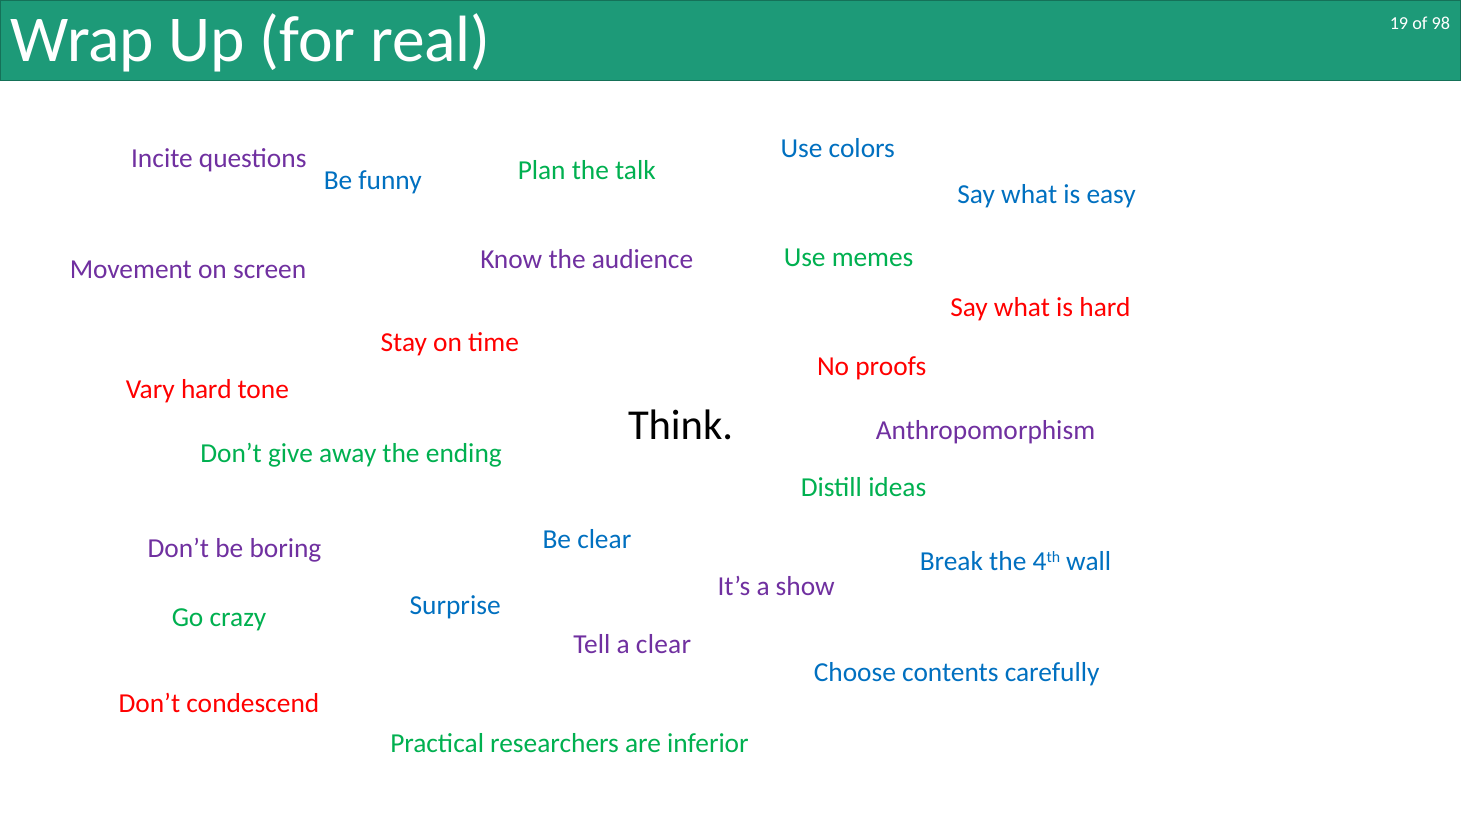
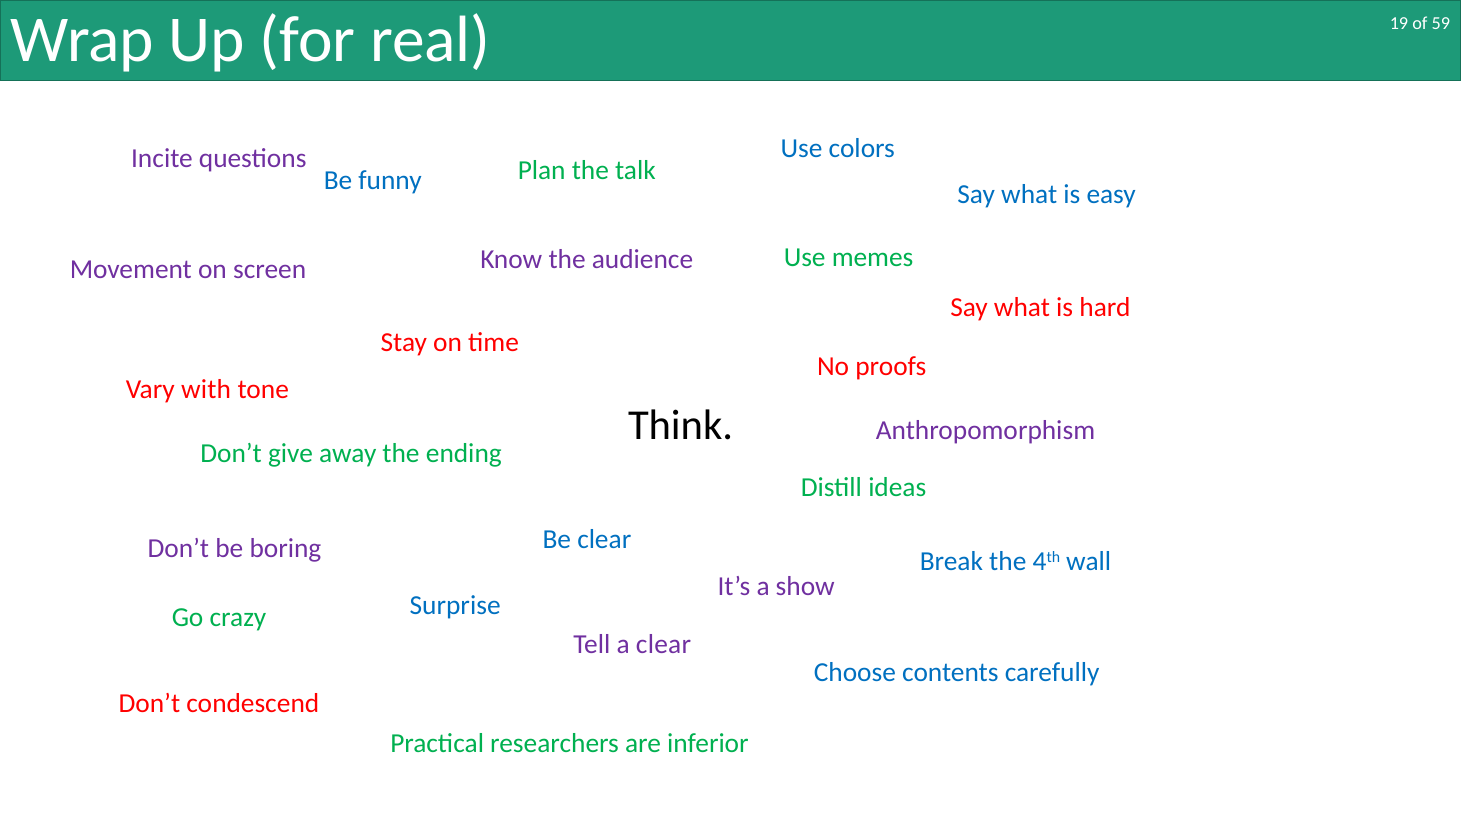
98: 98 -> 59
Vary hard: hard -> with
